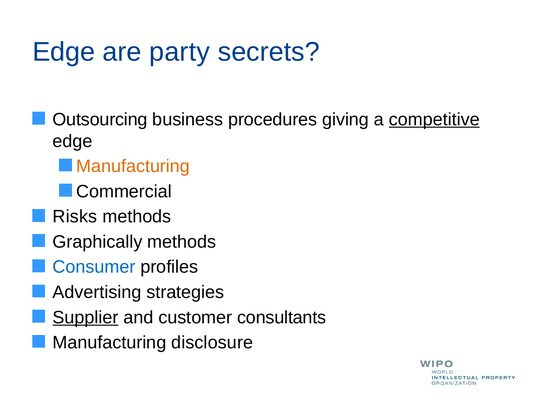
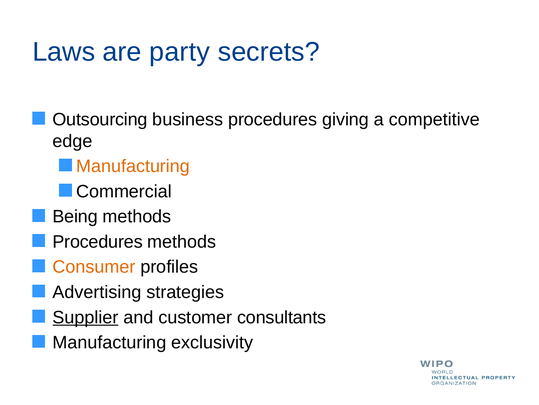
Edge at (64, 52): Edge -> Laws
competitive underline: present -> none
Risks: Risks -> Being
Graphically at (97, 241): Graphically -> Procedures
Consumer colour: blue -> orange
disclosure: disclosure -> exclusivity
